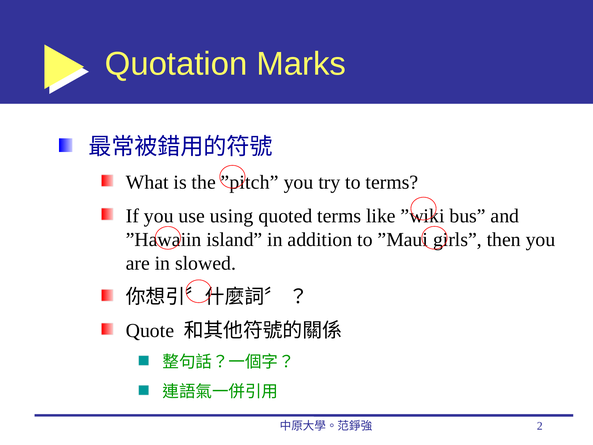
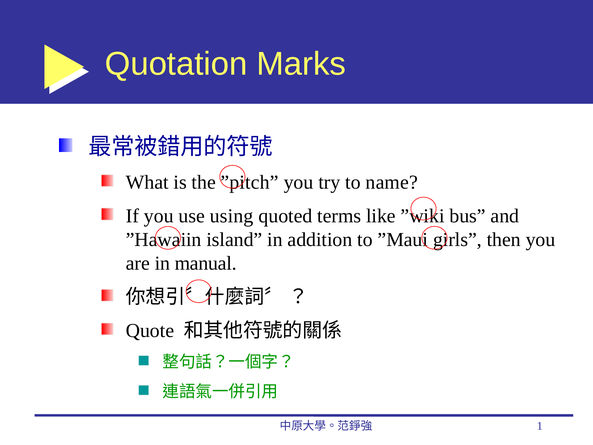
to terms: terms -> name
slowed: slowed -> manual
2: 2 -> 1
